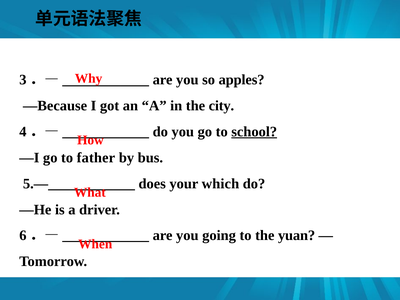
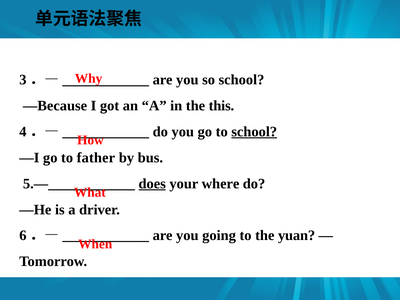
so apples: apples -> school
city: city -> this
does underline: none -> present
which: which -> where
